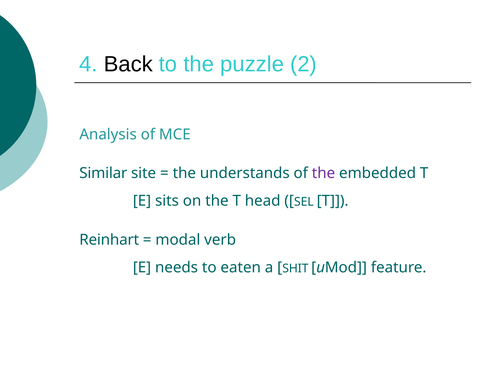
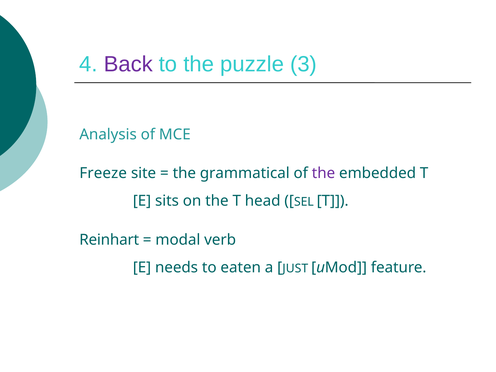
Back colour: black -> purple
2: 2 -> 3
Similar: Similar -> Freeze
understands: understands -> grammatical
SHIT: SHIT -> JUST
